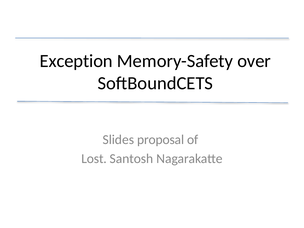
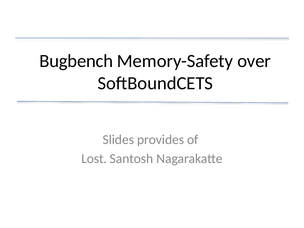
Exception: Exception -> Bugbench
proposal: proposal -> provides
